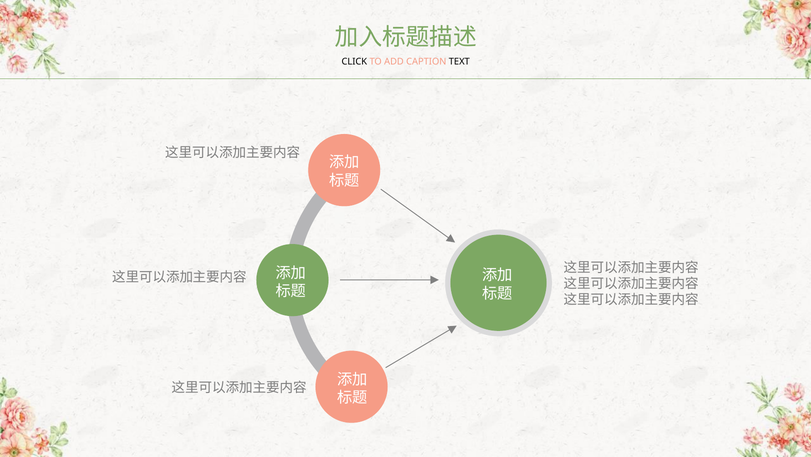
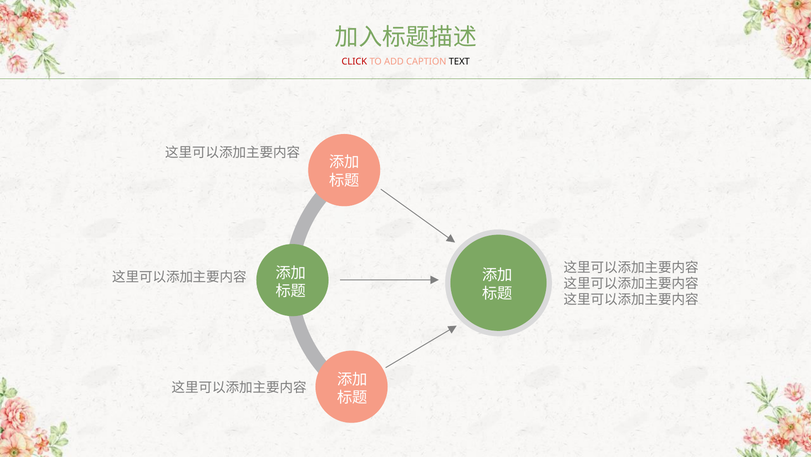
CLICK colour: black -> red
